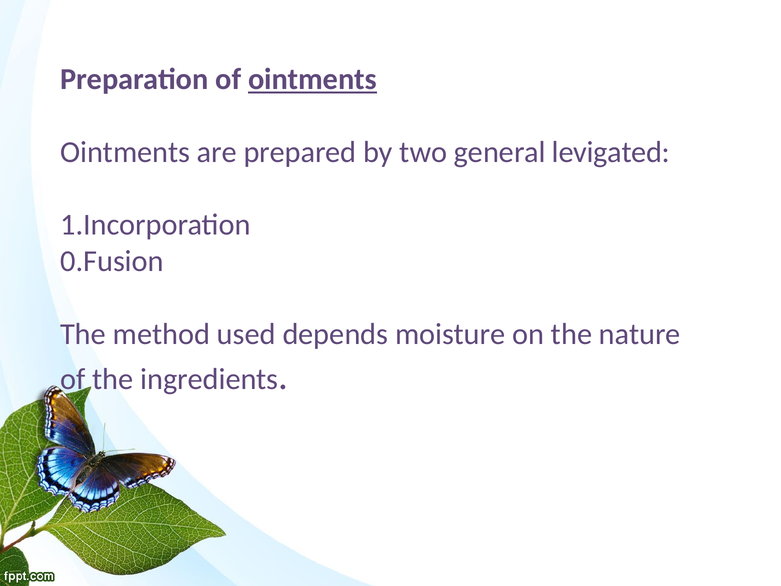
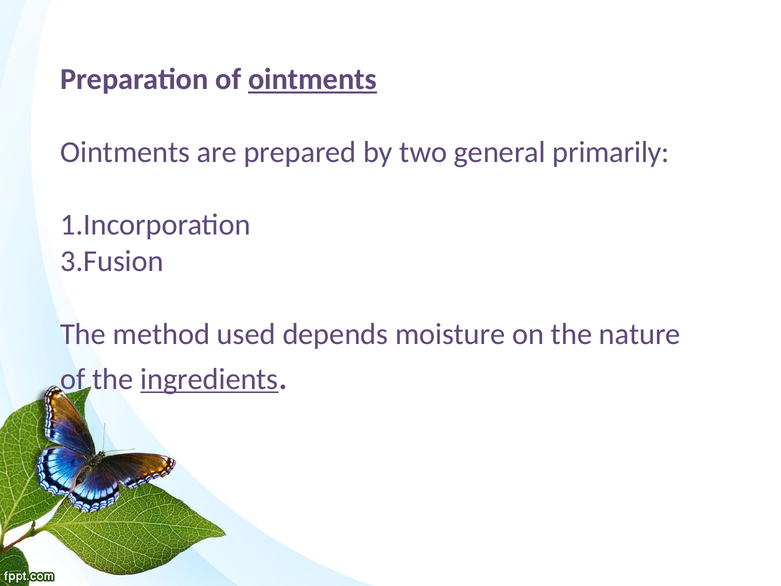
levigated: levigated -> primarily
0.Fusion: 0.Fusion -> 3.Fusion
ingredients underline: none -> present
